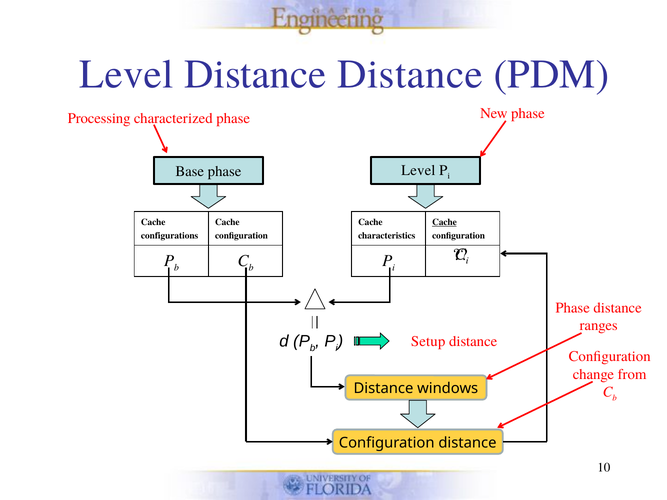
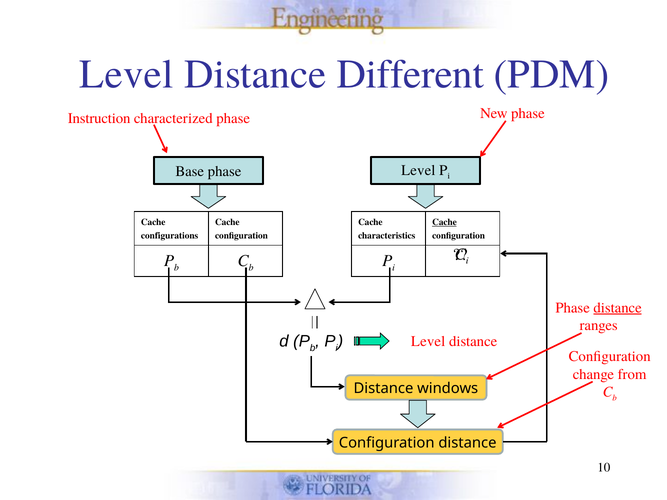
Distance Distance: Distance -> Different
Processing: Processing -> Instruction
distance at (618, 308) underline: none -> present
Setup at (428, 342): Setup -> Level
